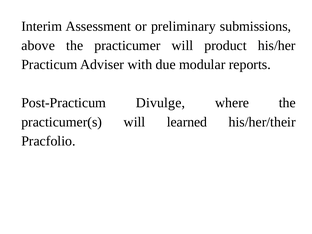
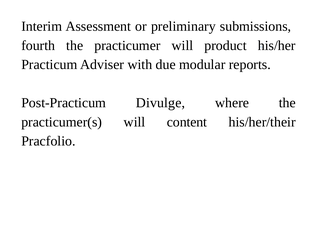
above: above -> fourth
learned: learned -> content
